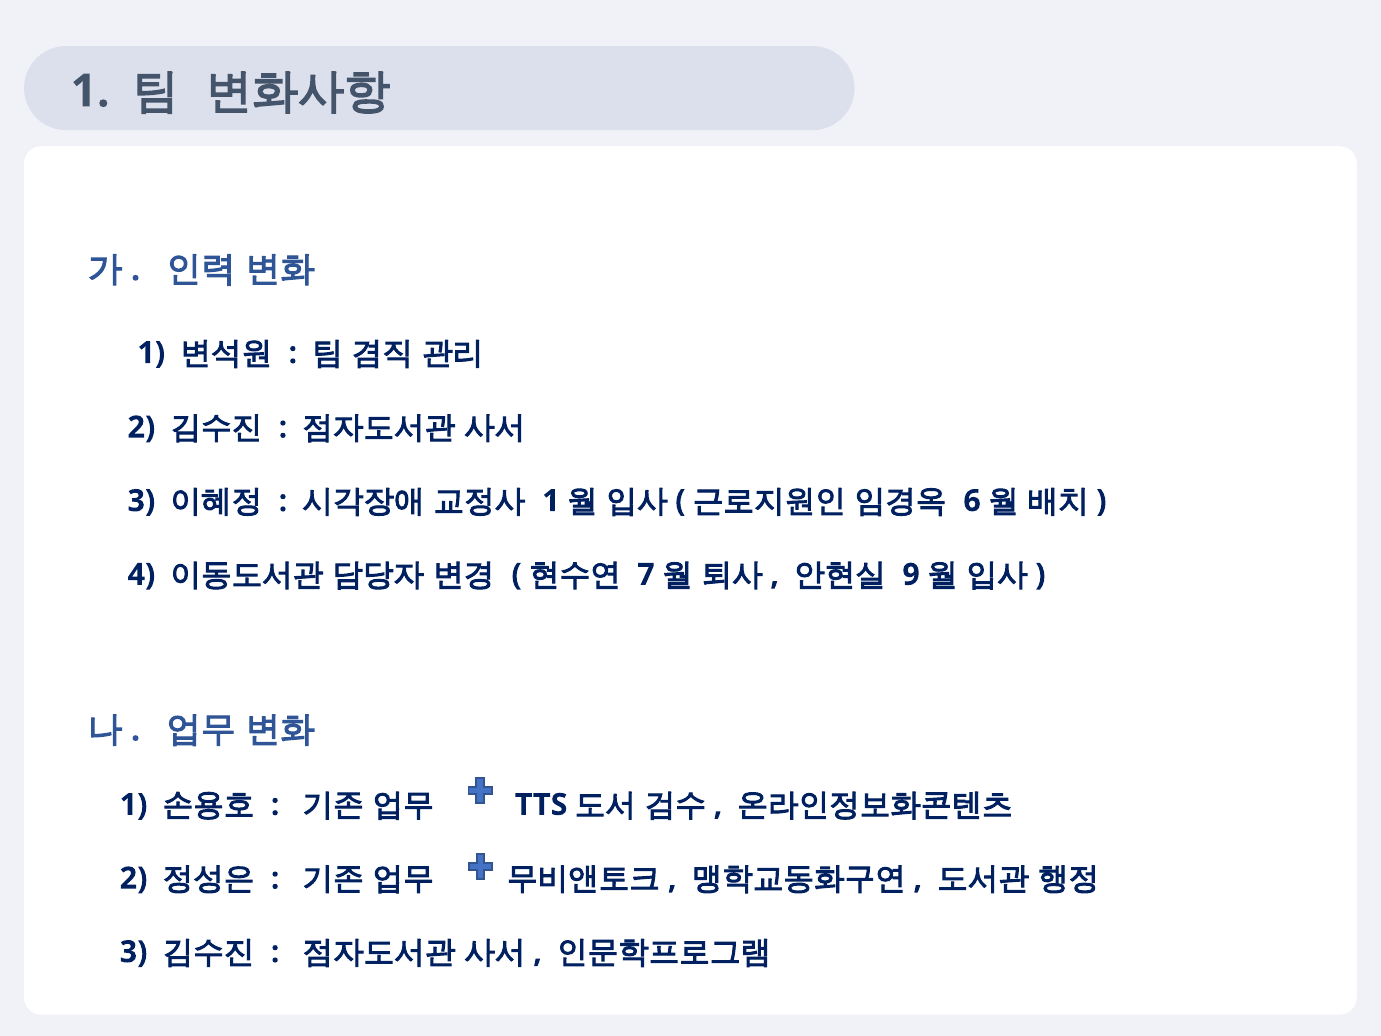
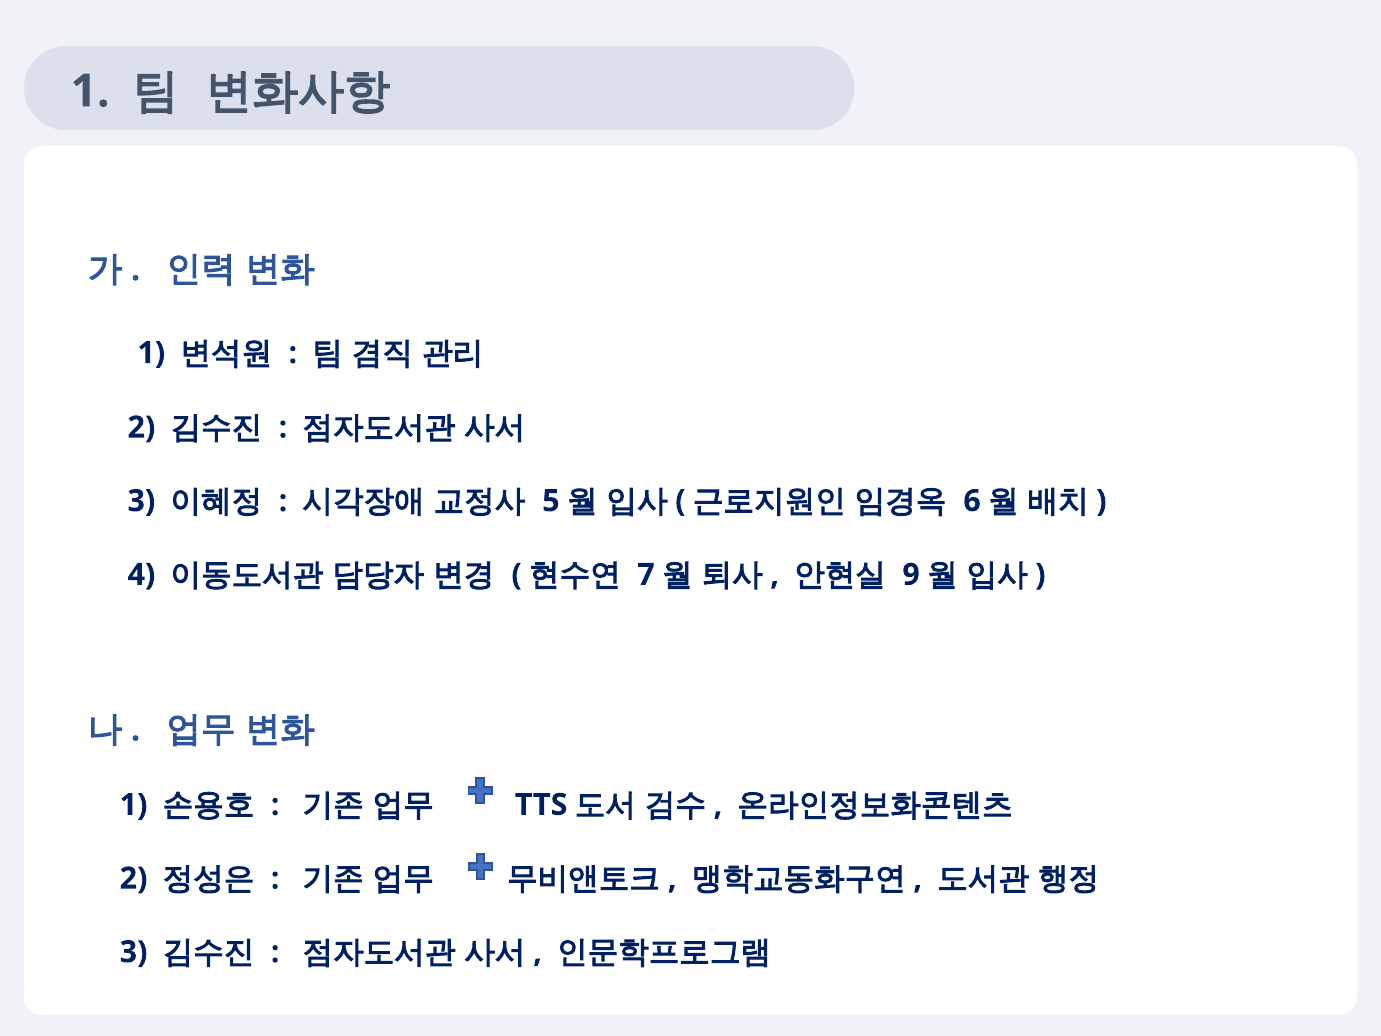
1 at (551, 501): 1 -> 5
